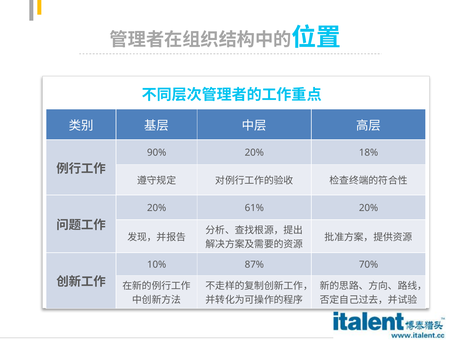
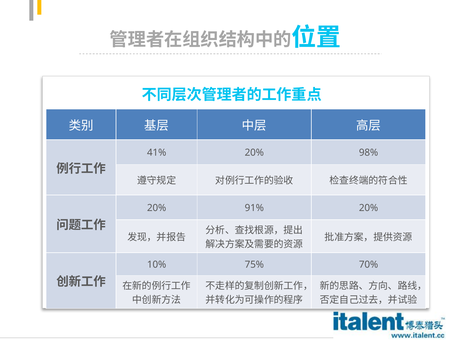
90%: 90% -> 41%
18%: 18% -> 98%
61%: 61% -> 91%
87%: 87% -> 75%
